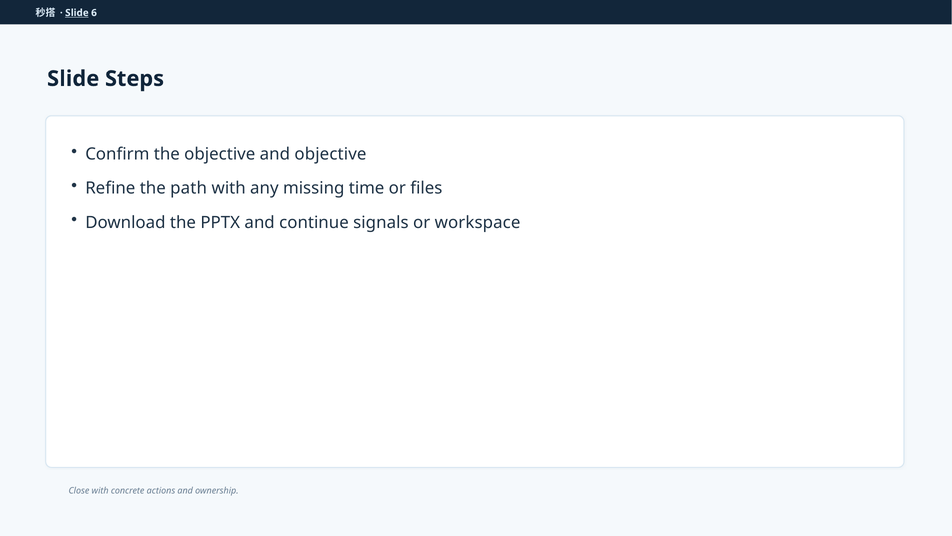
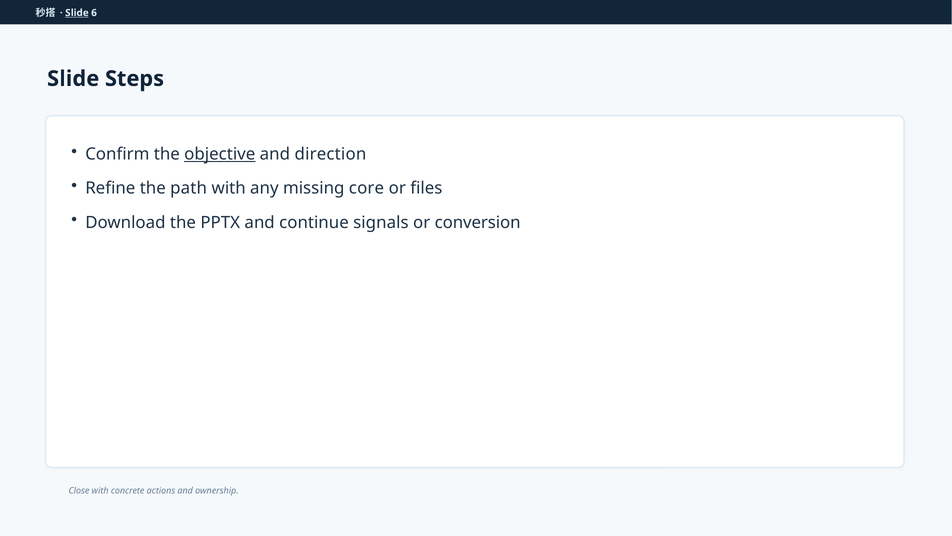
objective at (220, 154) underline: none -> present
and objective: objective -> direction
time: time -> core
workspace: workspace -> conversion
